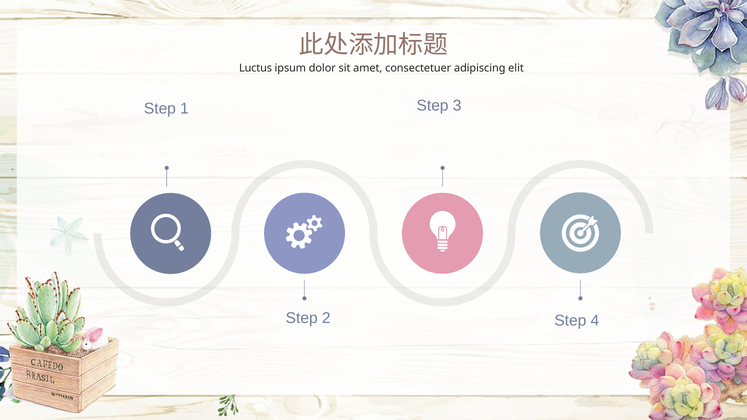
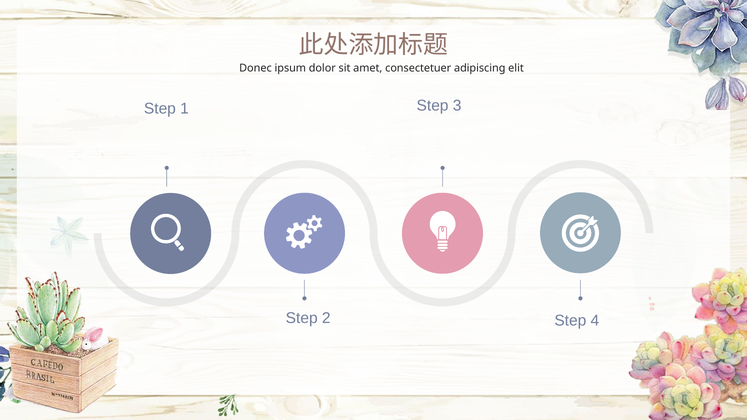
Luctus: Luctus -> Donec
